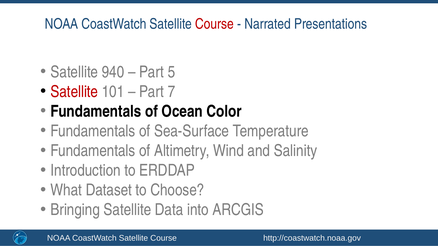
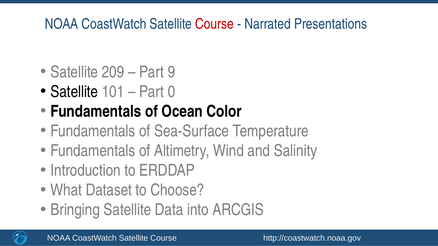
940: 940 -> 209
5: 5 -> 9
Satellite at (74, 92) colour: red -> black
7: 7 -> 0
